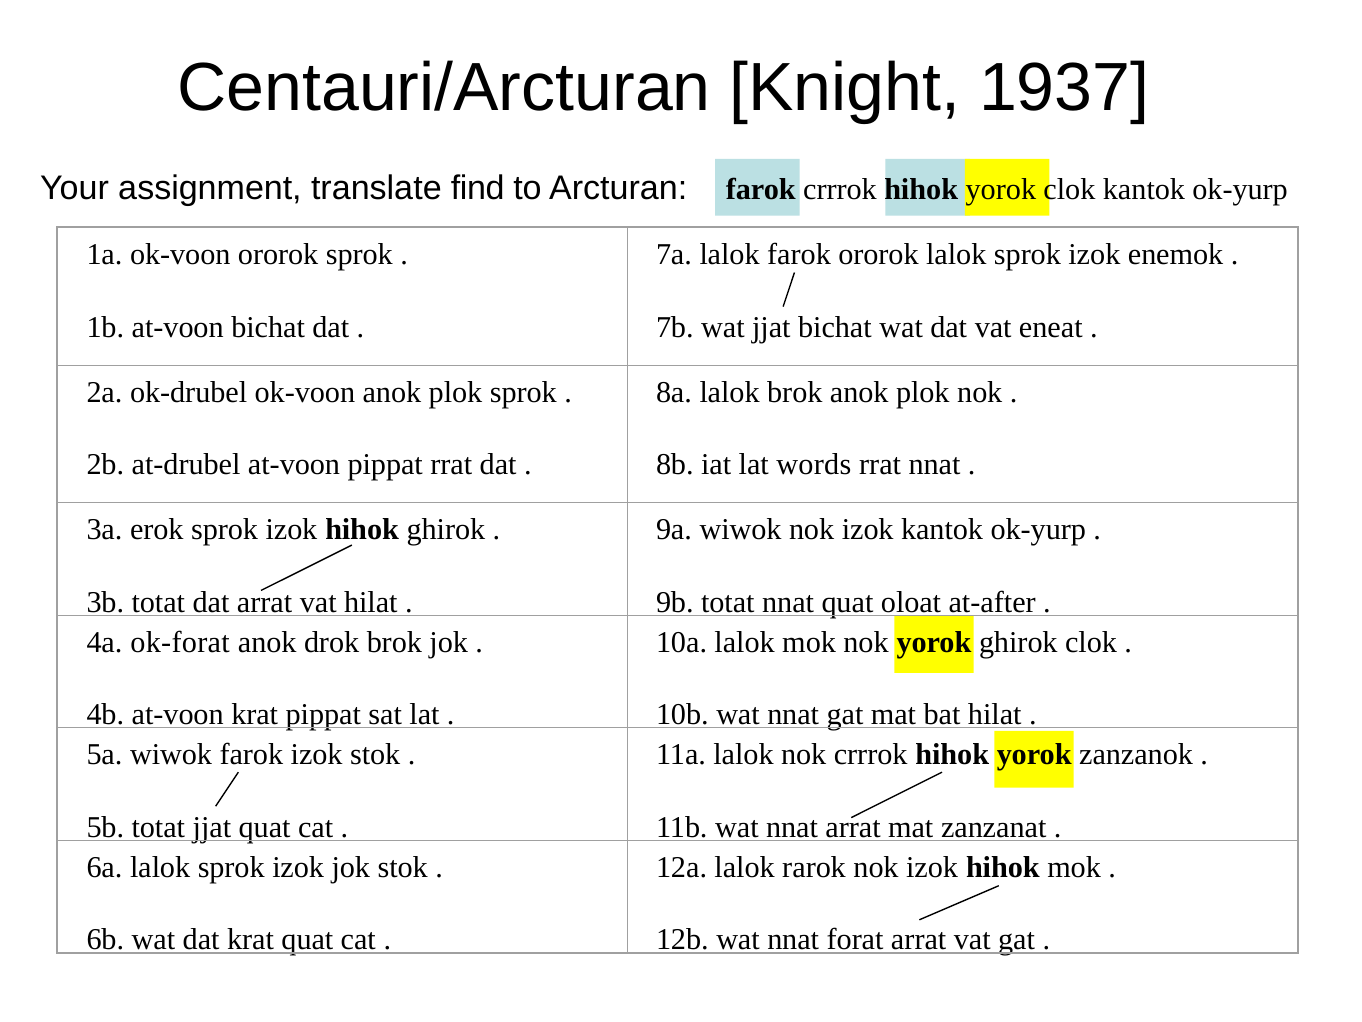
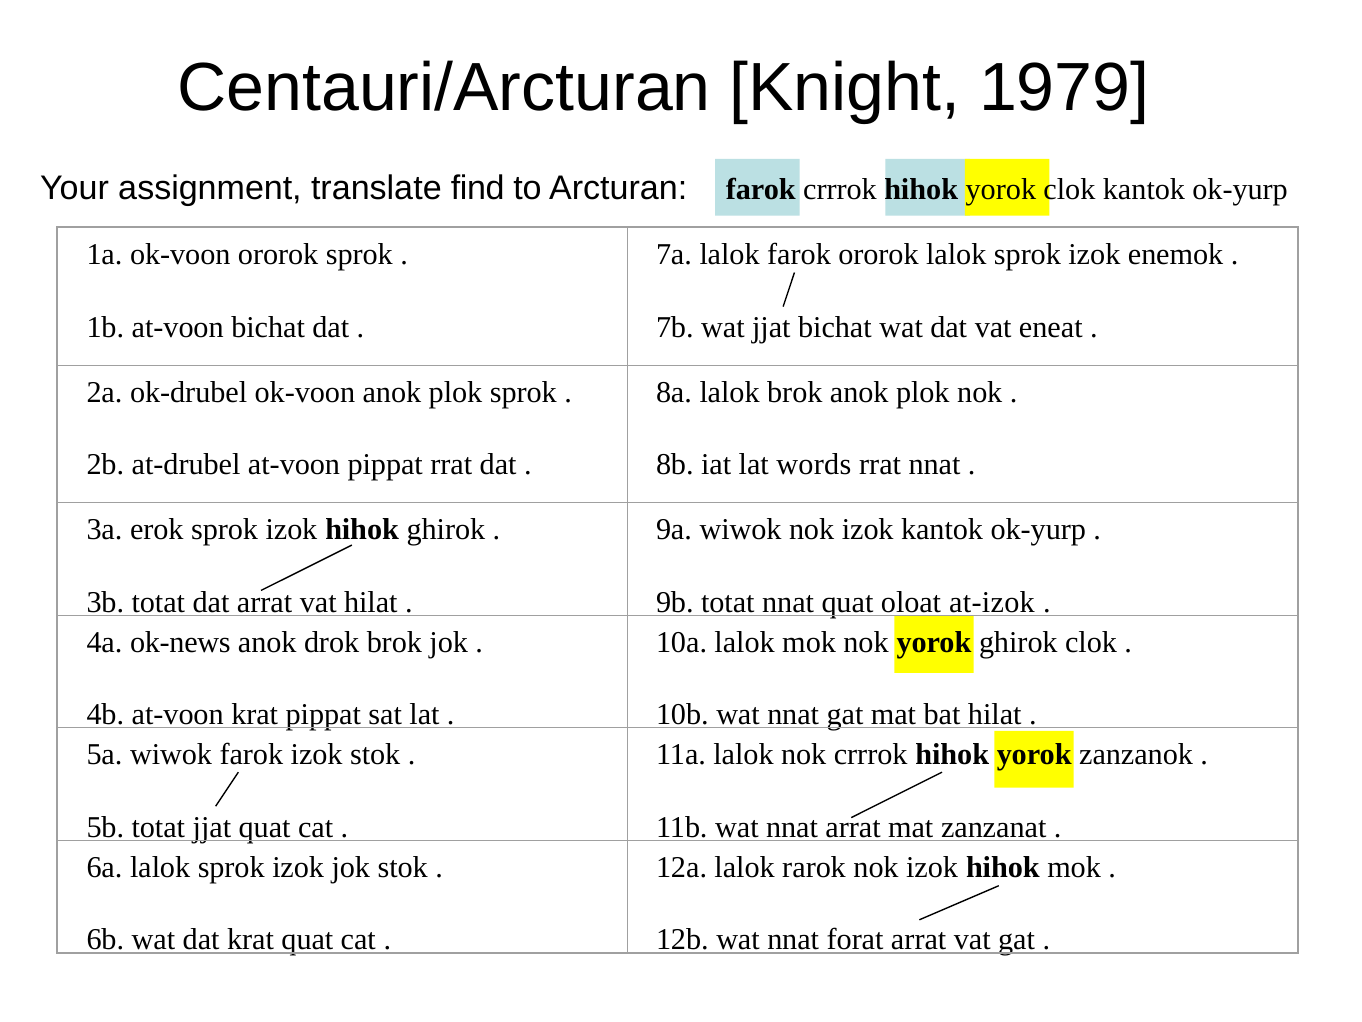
1937: 1937 -> 1979
at-after: at-after -> at-izok
ok-forat: ok-forat -> ok-news
